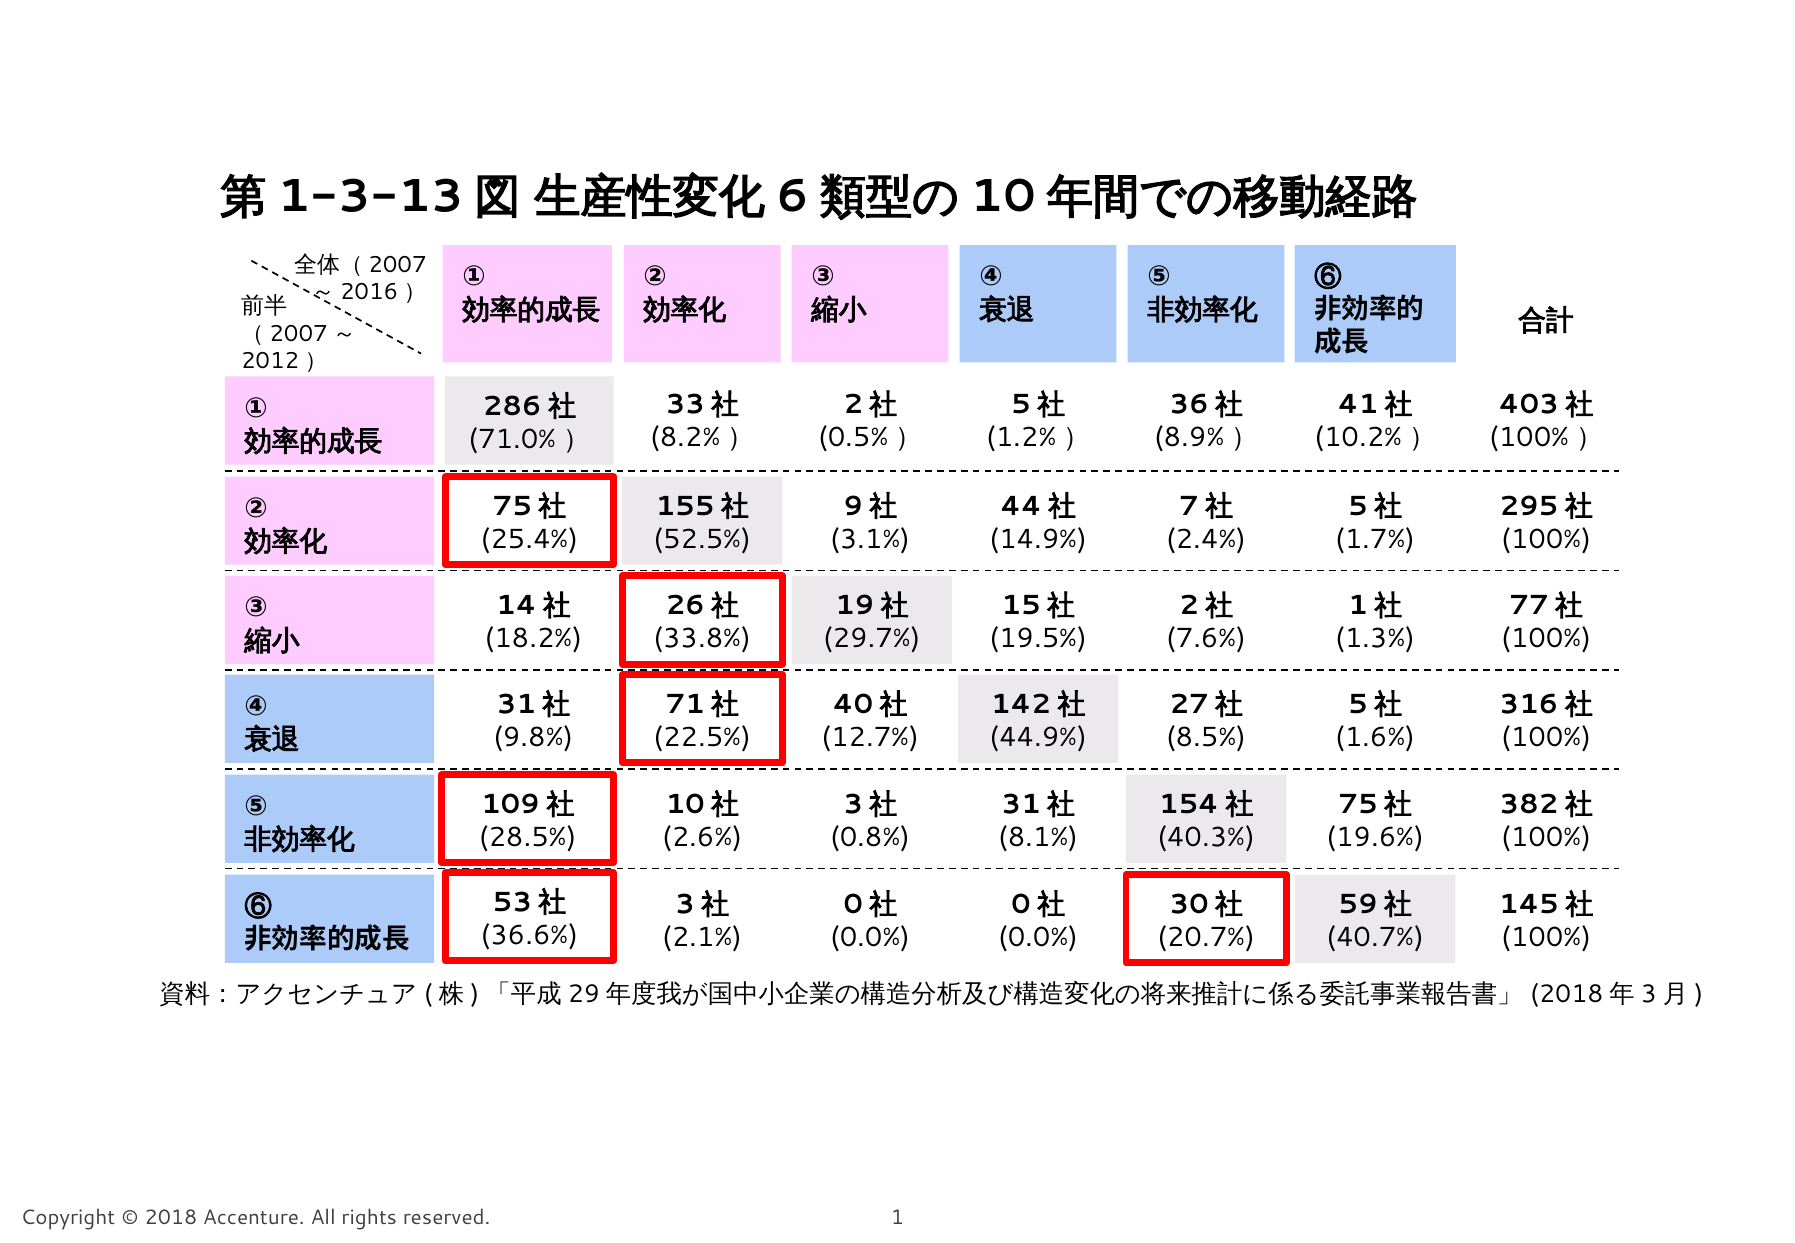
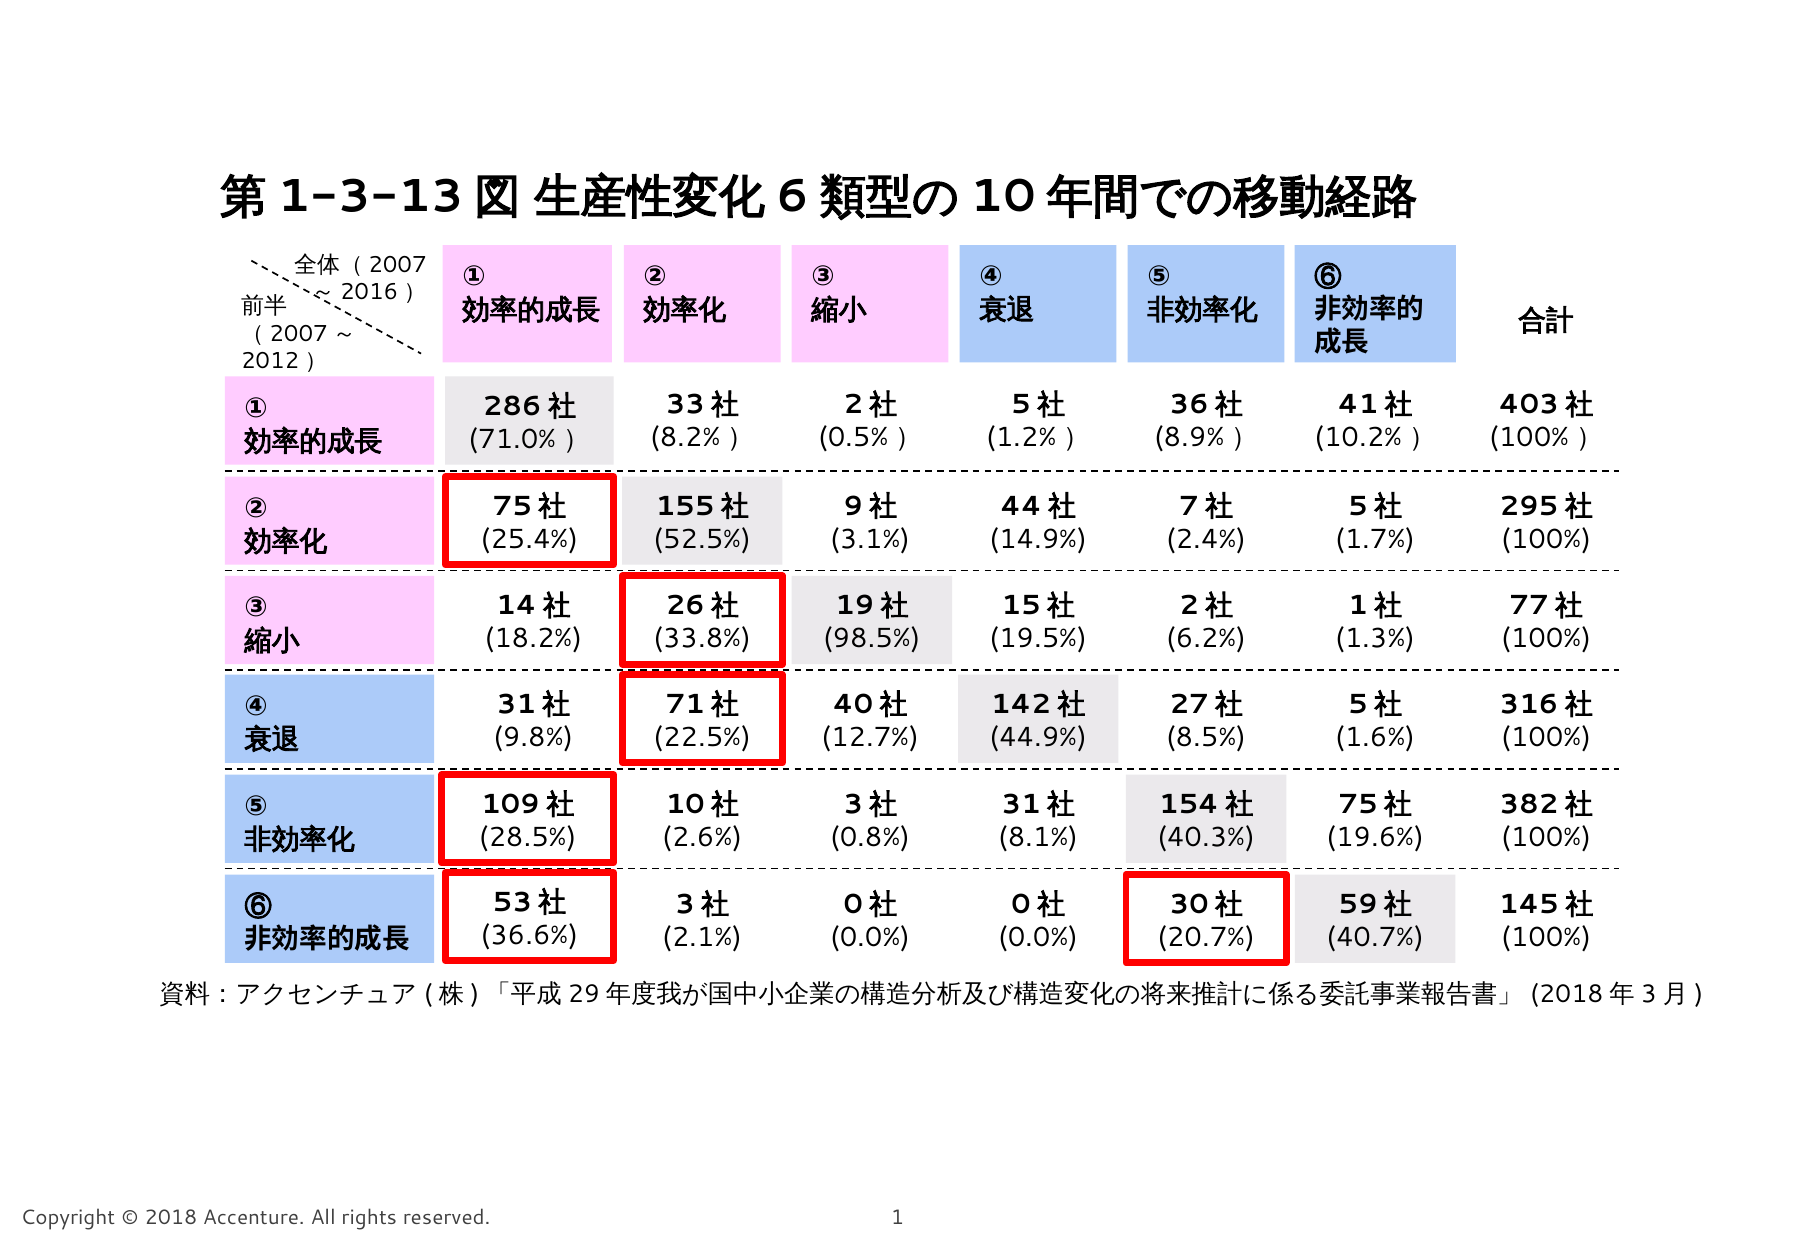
29.7%: 29.7% -> 98.5%
7.6%: 7.6% -> 6.2%
